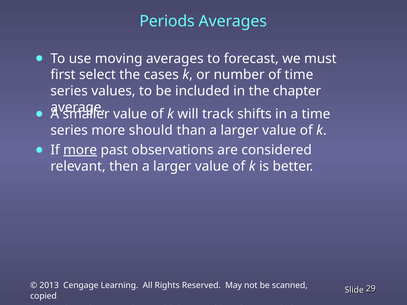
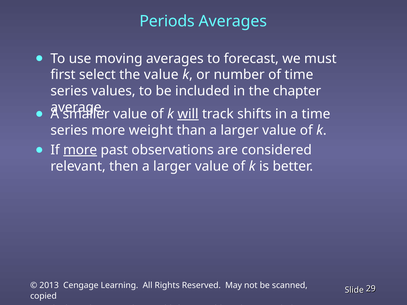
the cases: cases -> value
will underline: none -> present
should: should -> weight
